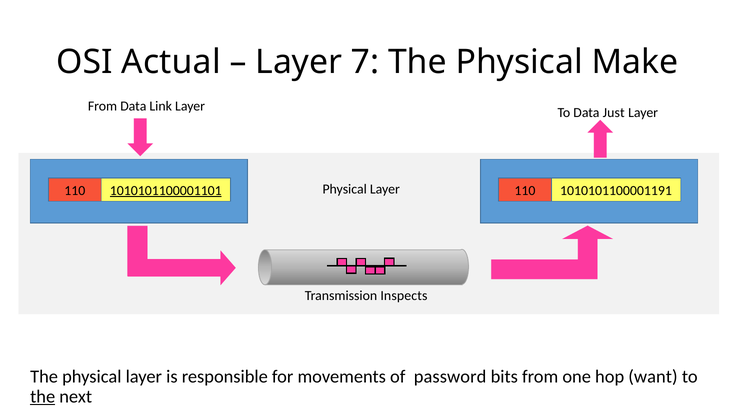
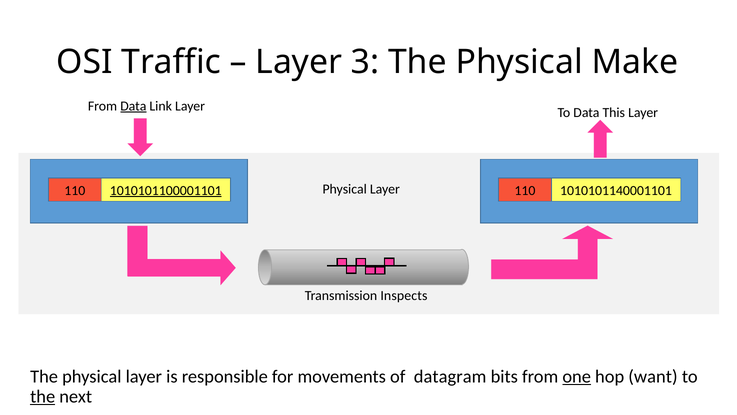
Actual: Actual -> Traffic
7: 7 -> 3
Data at (133, 106) underline: none -> present
Just: Just -> This
1010101100001191: 1010101100001191 -> 1010101140001101
password: password -> datagram
one underline: none -> present
